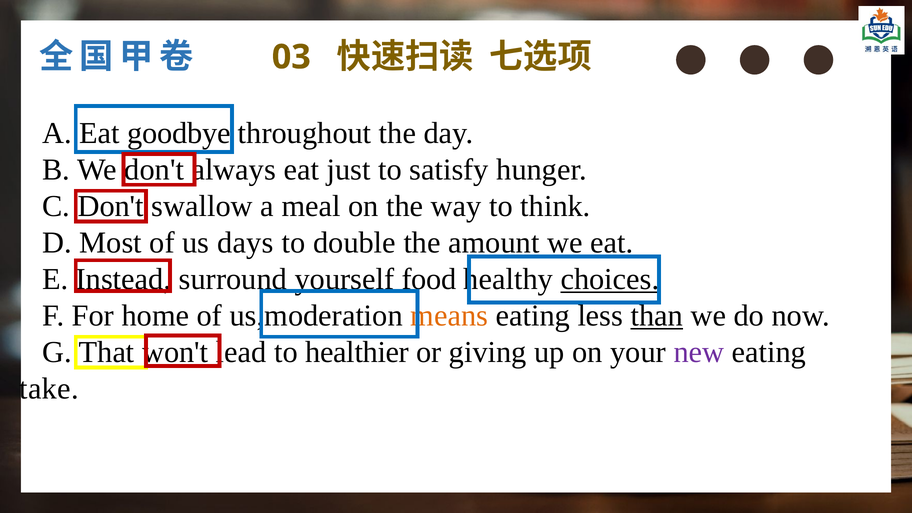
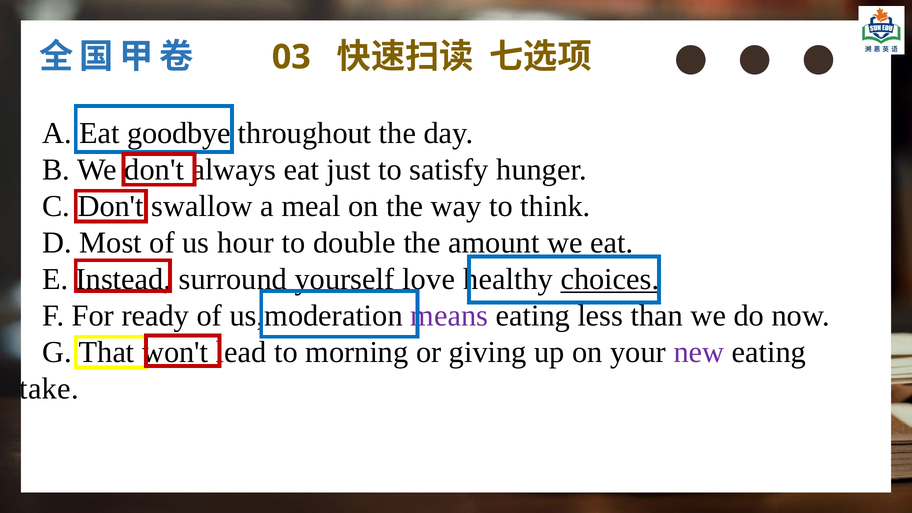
days: days -> hour
food: food -> love
home: home -> ready
means colour: orange -> purple
than underline: present -> none
healthier: healthier -> morning
